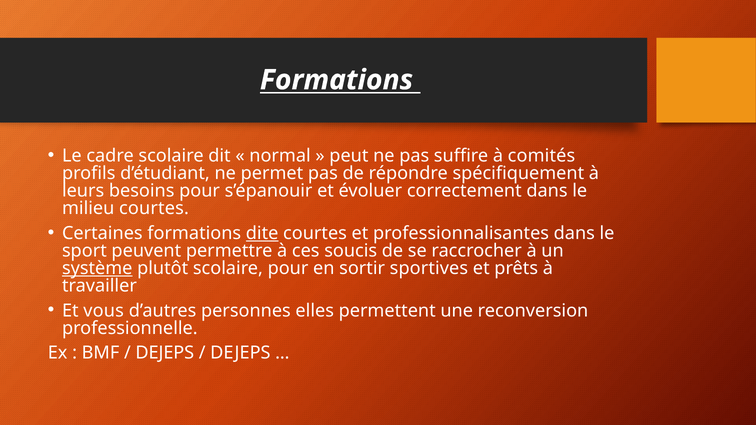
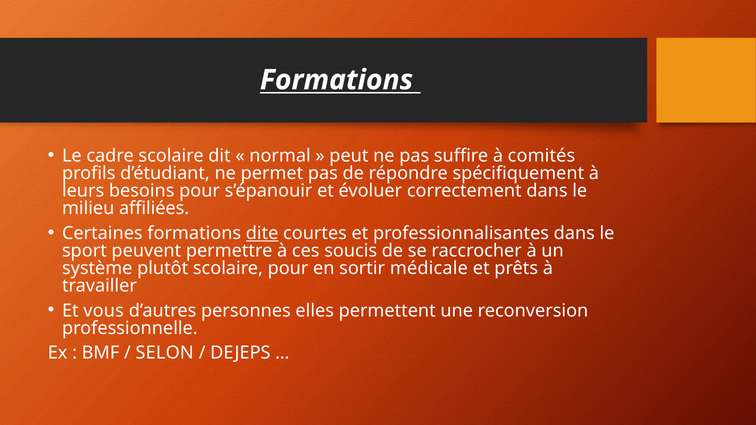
milieu courtes: courtes -> affiliées
système underline: present -> none
sportives: sportives -> médicale
DEJEPS at (165, 353): DEJEPS -> SELON
